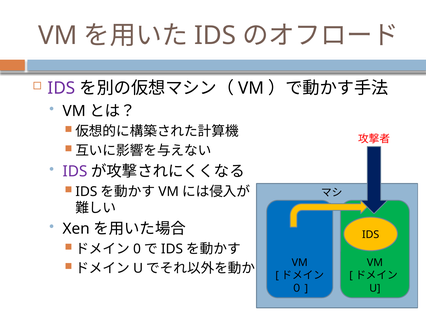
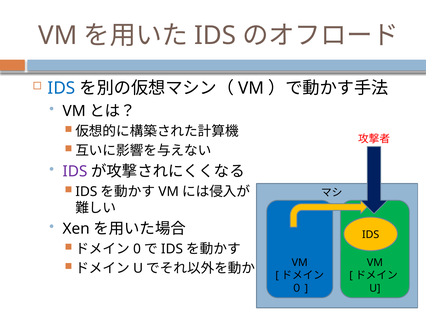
IDS at (62, 88) colour: purple -> blue
